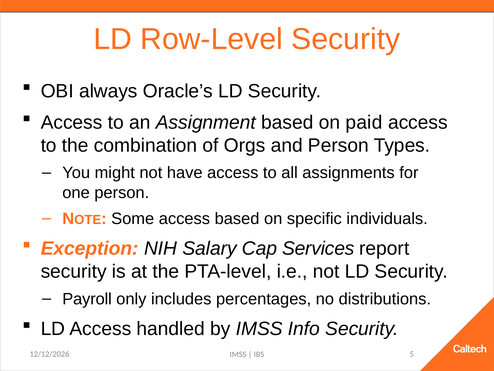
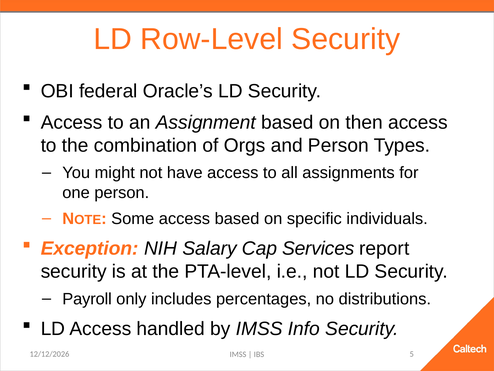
always: always -> federal
paid: paid -> then
